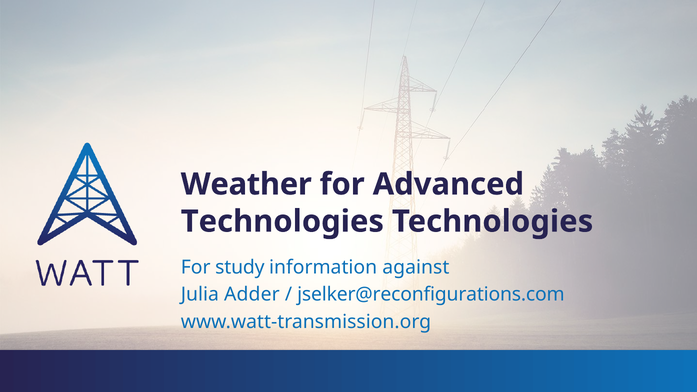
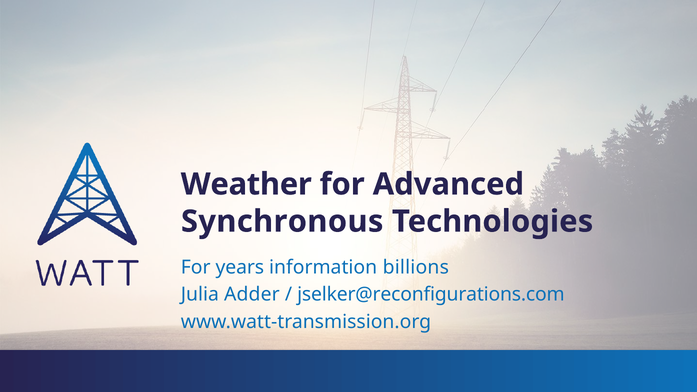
Technologies at (282, 222): Technologies -> Synchronous
study: study -> years
against: against -> billions
